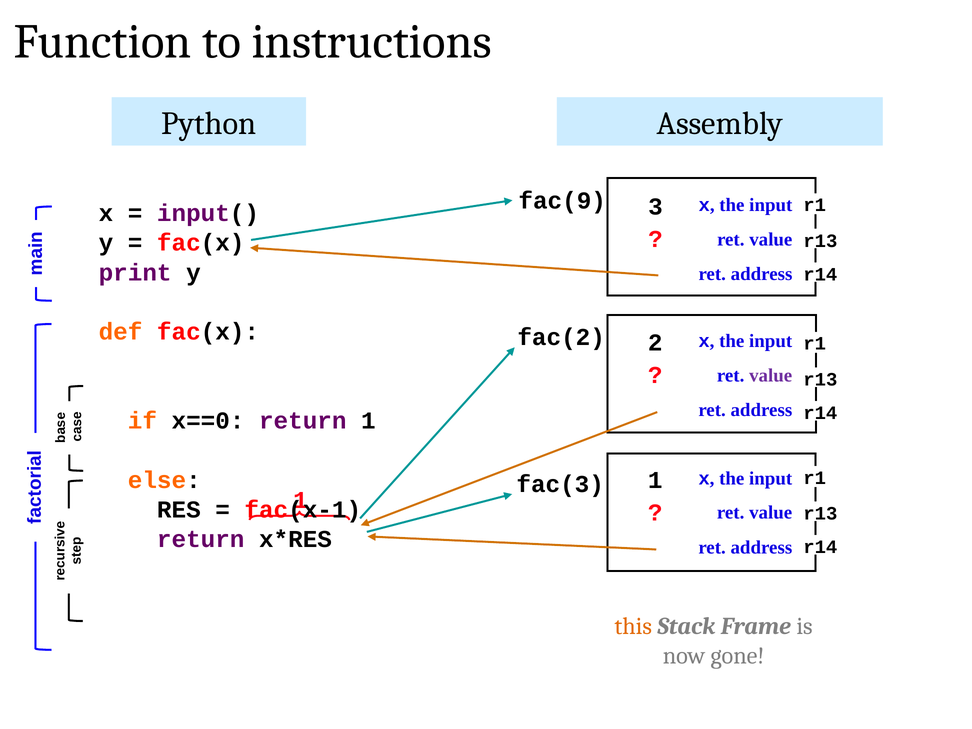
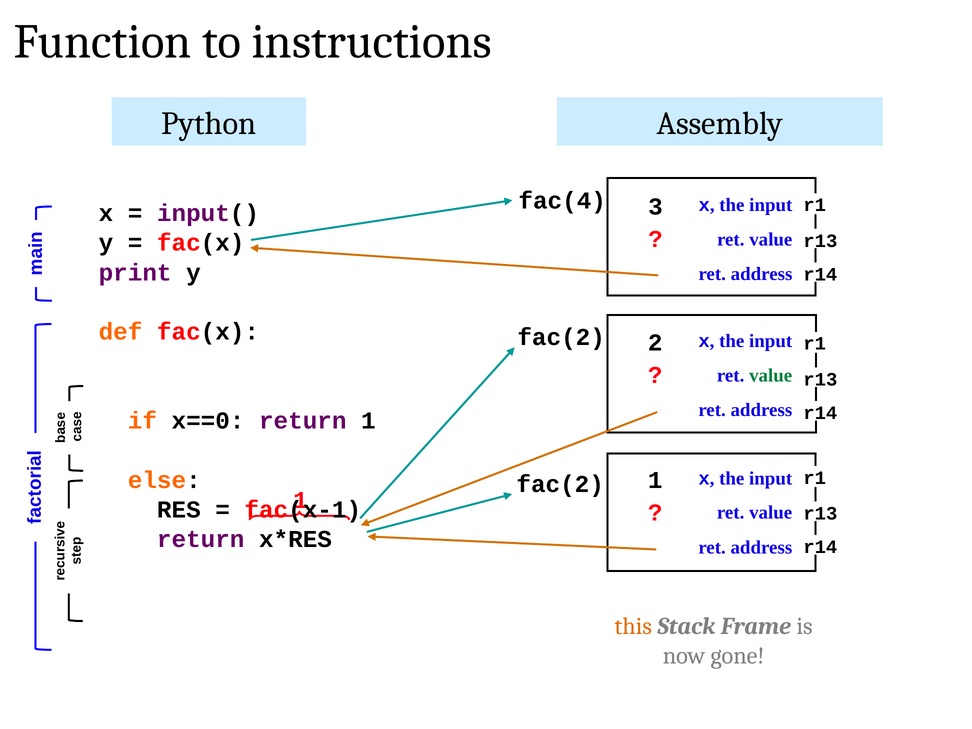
fac(9: fac(9 -> fac(4
value at (771, 375) colour: purple -> green
fac(3 at (560, 484): fac(3 -> fac(2
